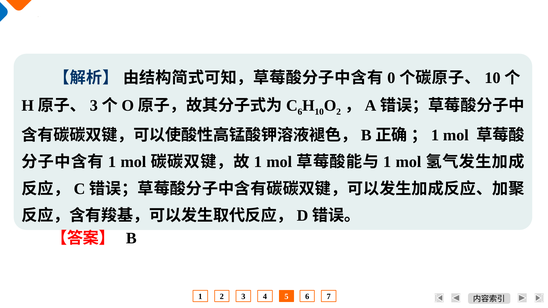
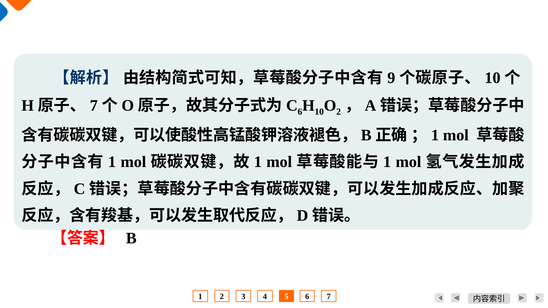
0: 0 -> 9
3 at (94, 106): 3 -> 7
